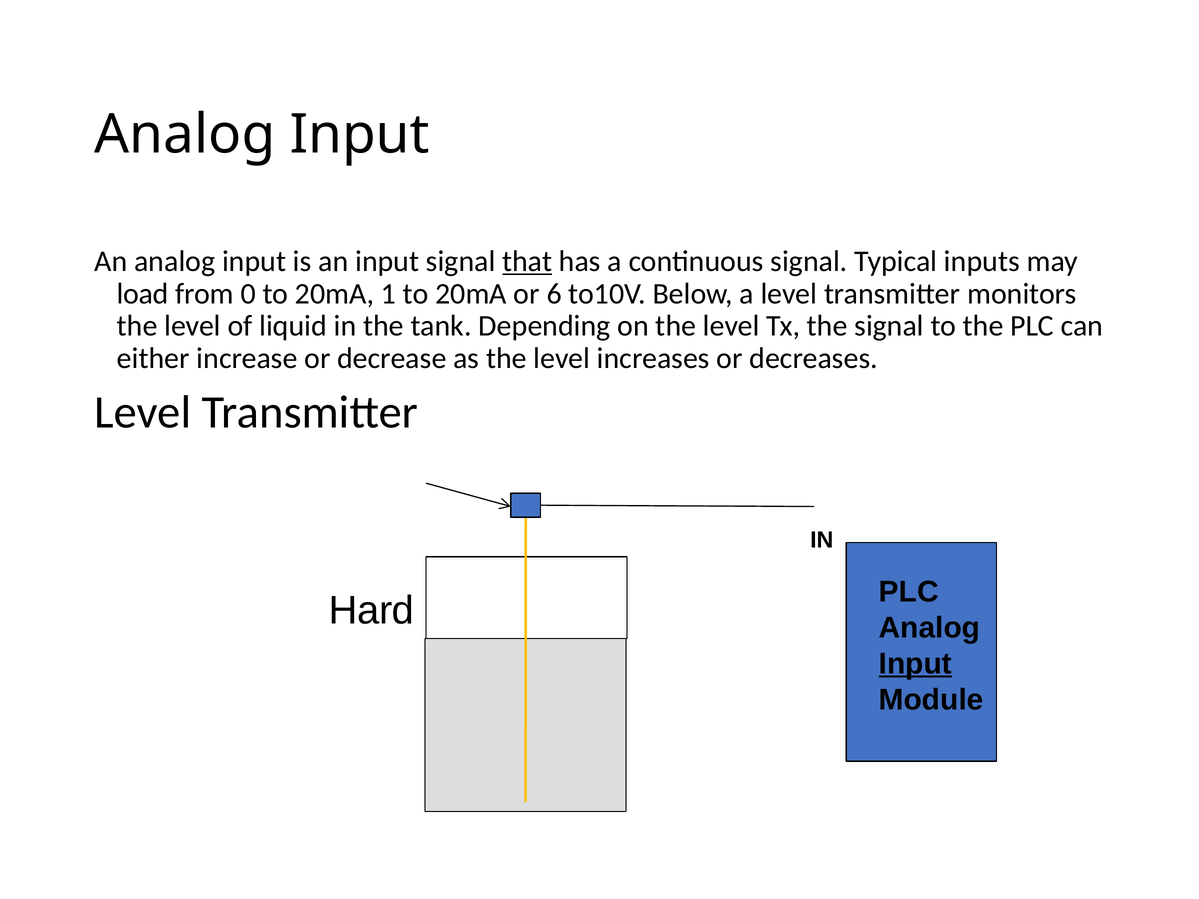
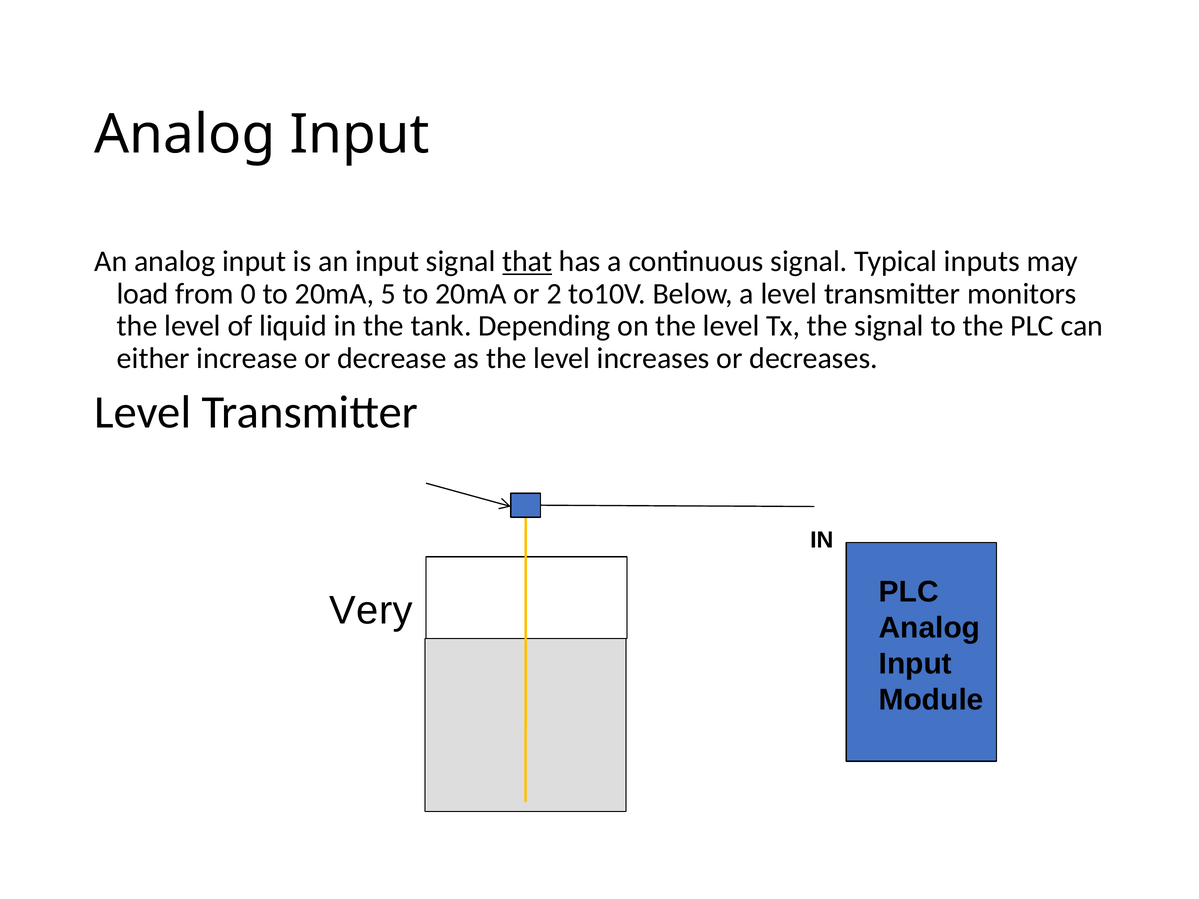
1: 1 -> 5
6: 6 -> 2
Hard: Hard -> Very
Input at (915, 664) underline: present -> none
